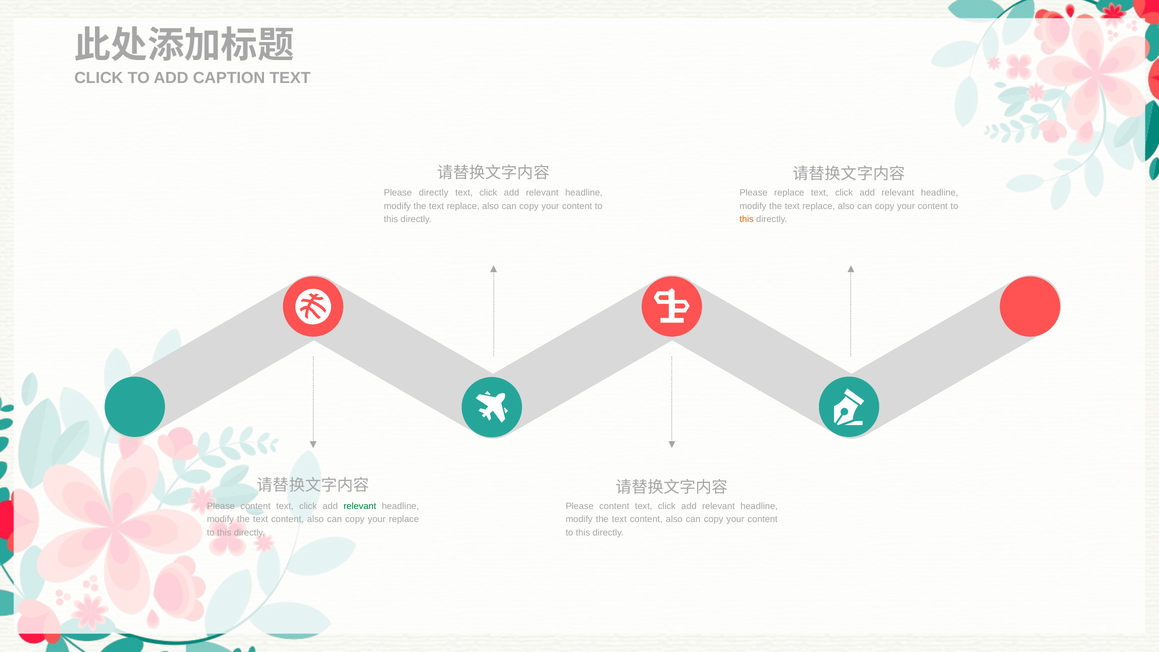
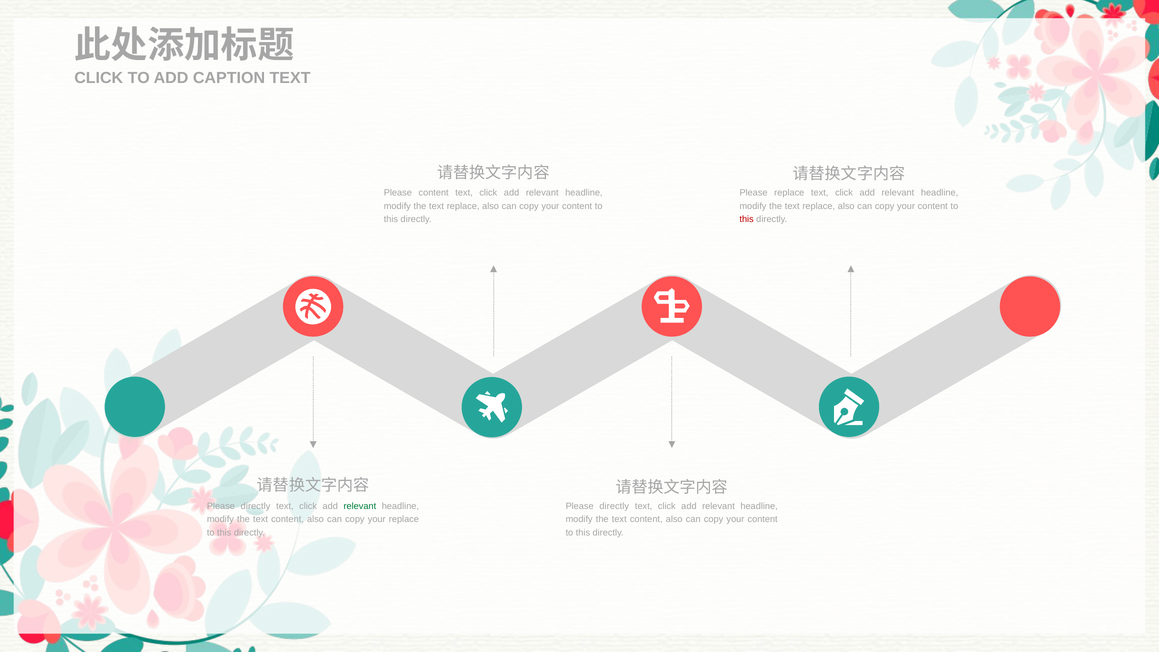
Please directly: directly -> content
this at (747, 219) colour: orange -> red
content at (256, 506): content -> directly
content at (614, 506): content -> directly
